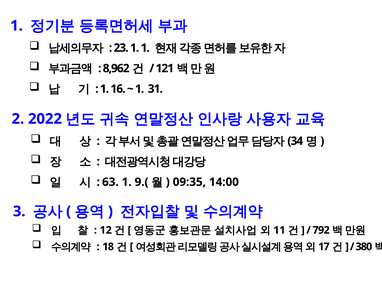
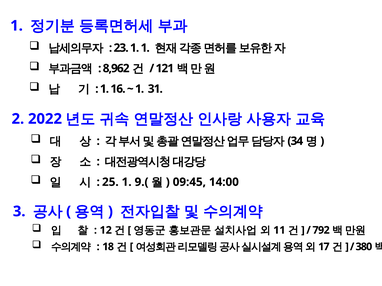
63: 63 -> 25
09:35: 09:35 -> 09:45
